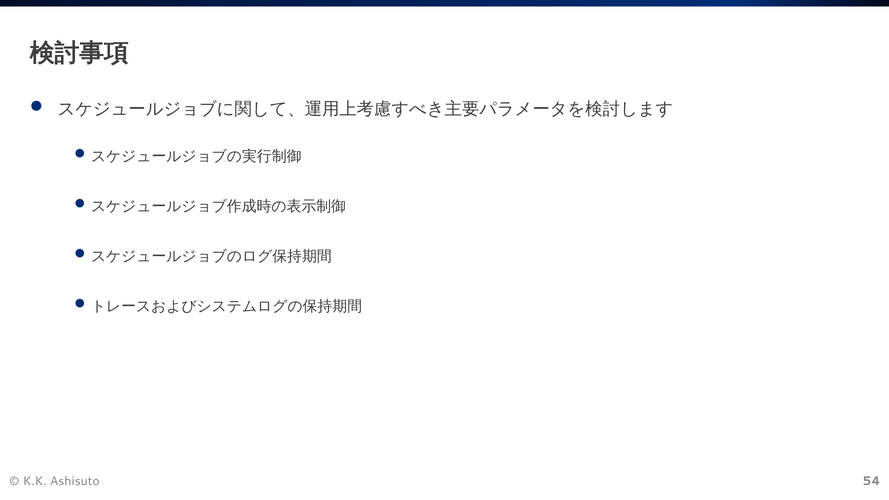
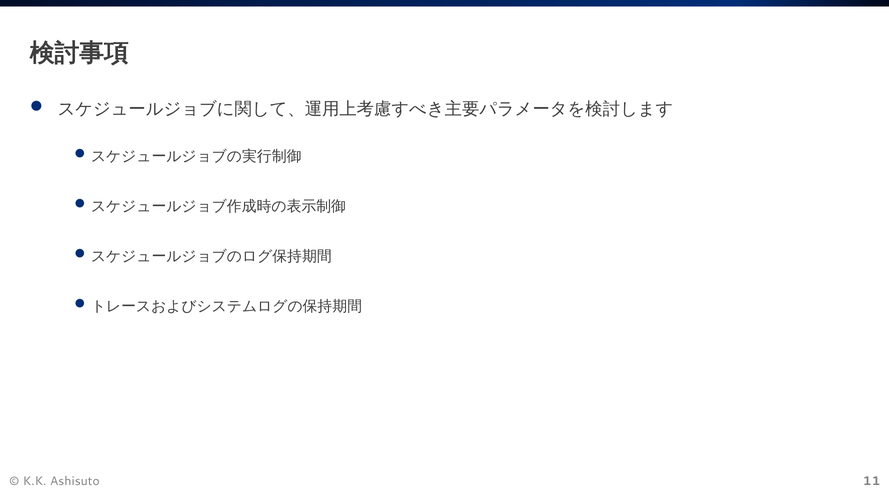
54: 54 -> 11
